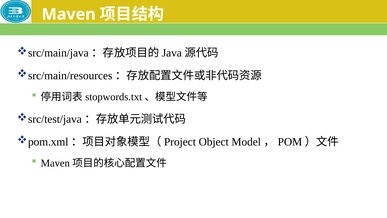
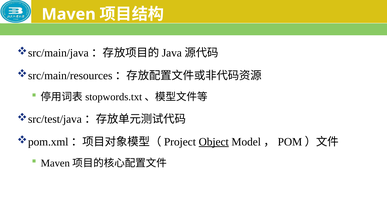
Object underline: none -> present
